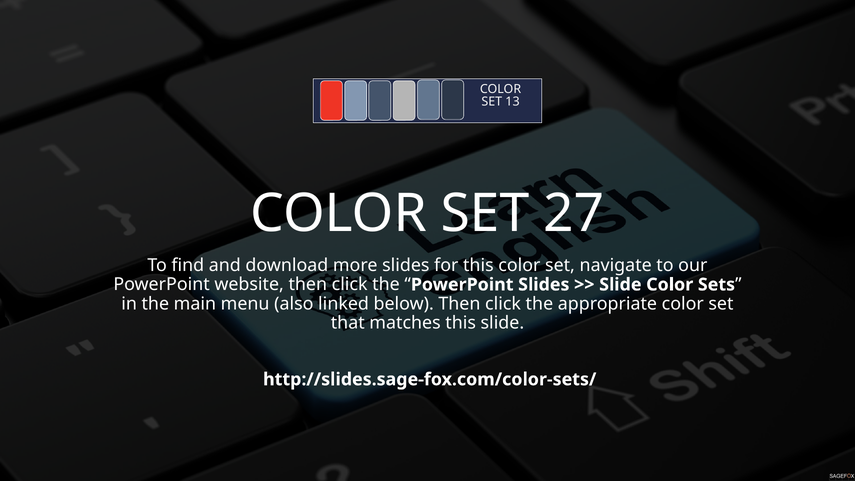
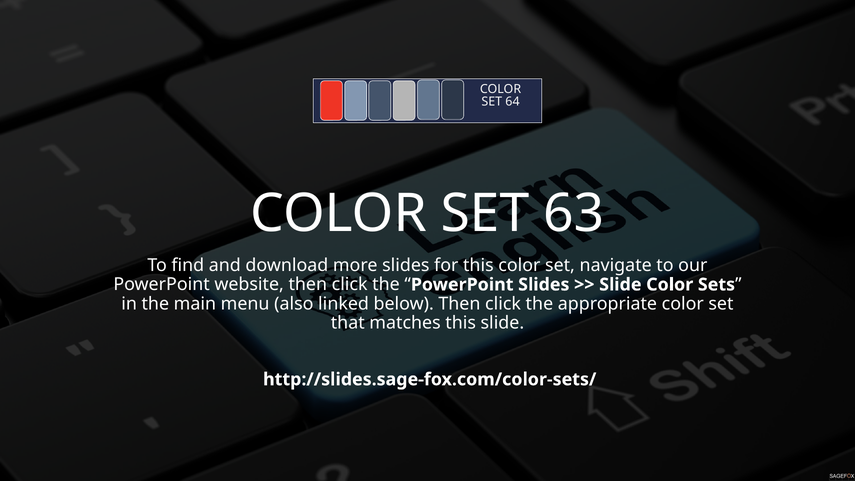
13: 13 -> 64
27: 27 -> 63
